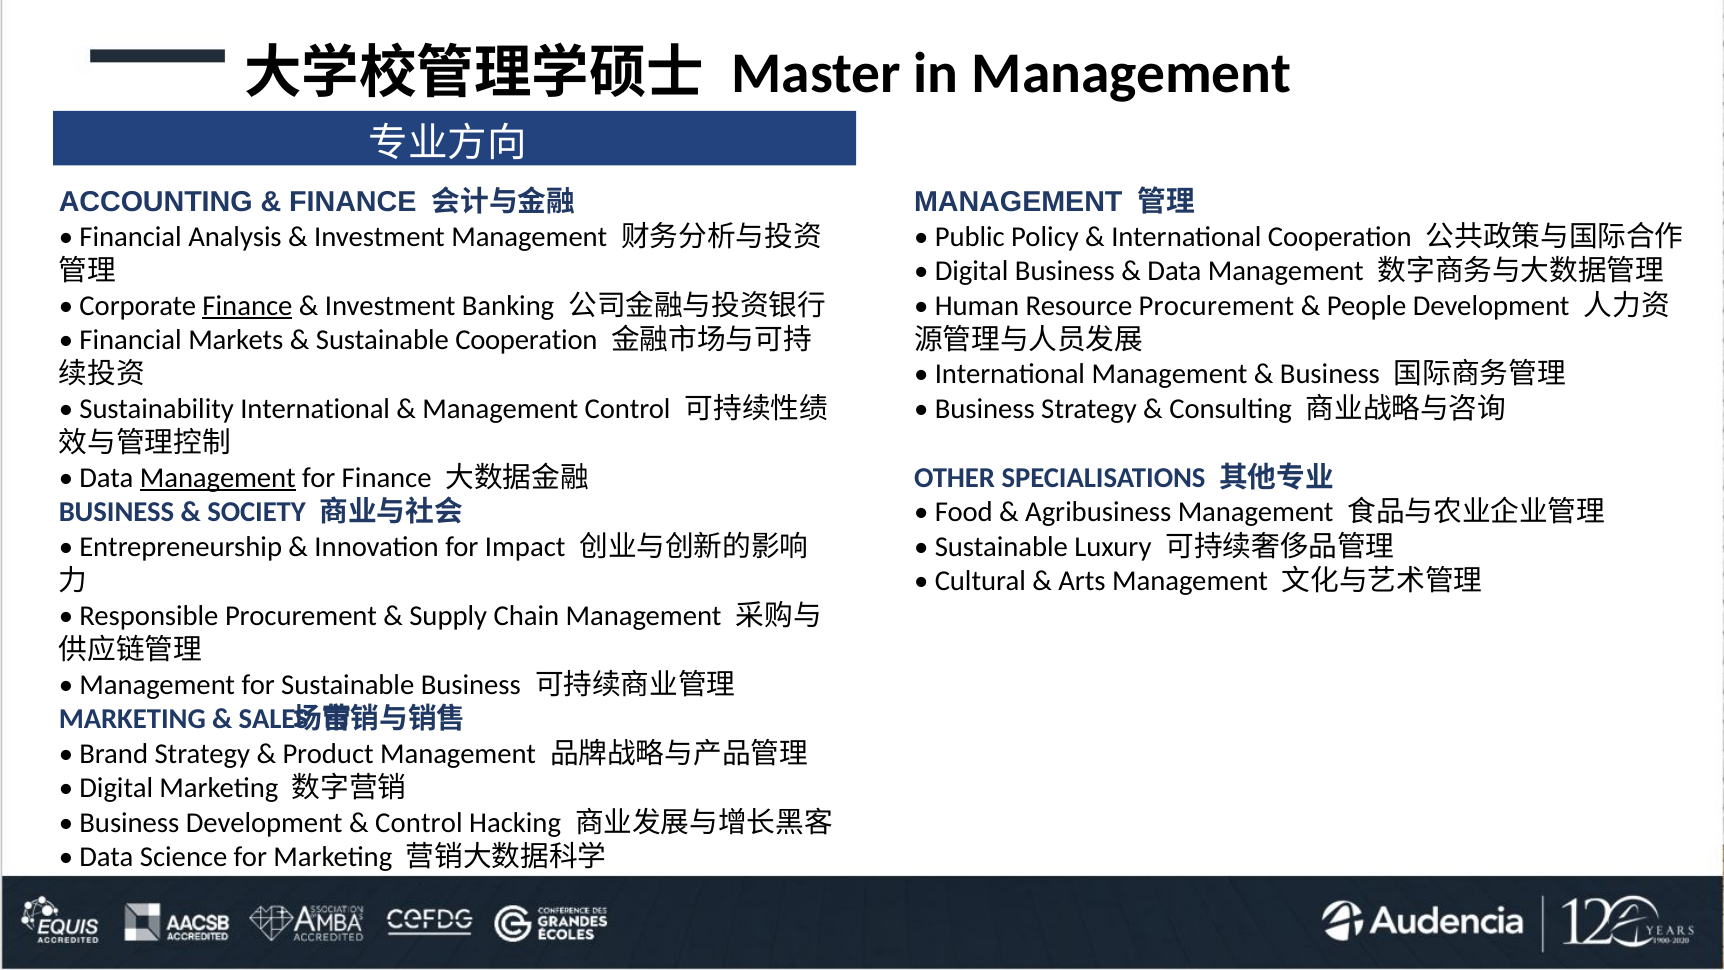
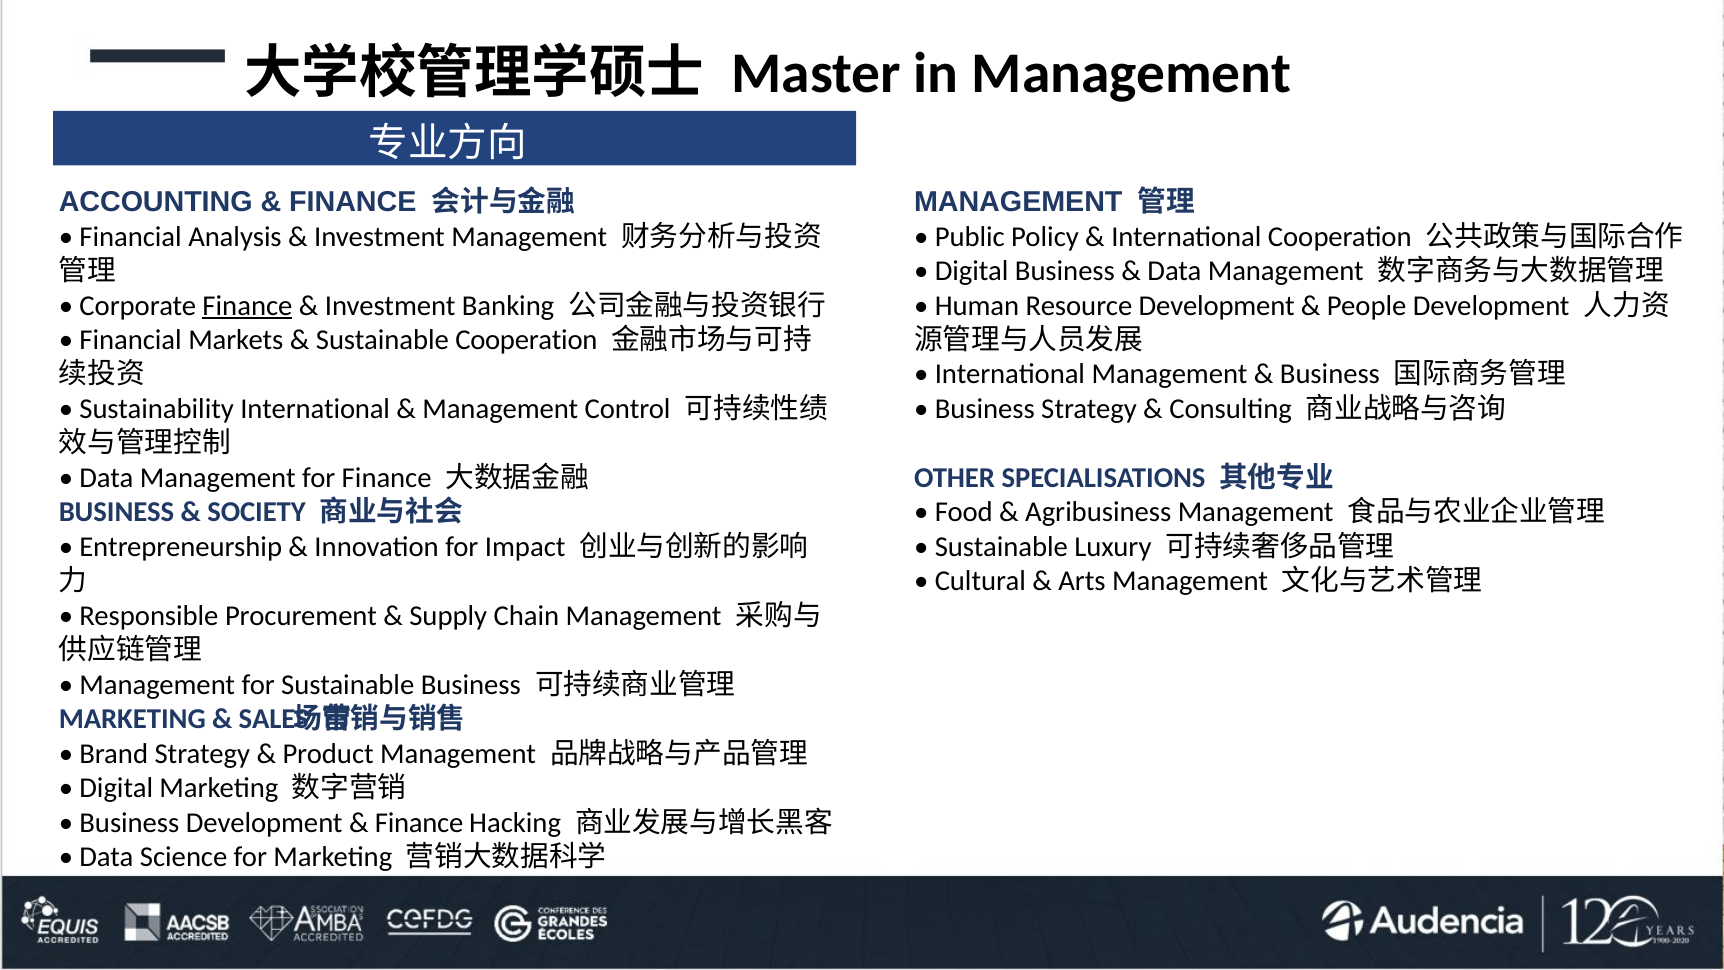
Resource Procurement: Procurement -> Development
Management at (218, 478) underline: present -> none
Control at (419, 822): Control -> Finance
